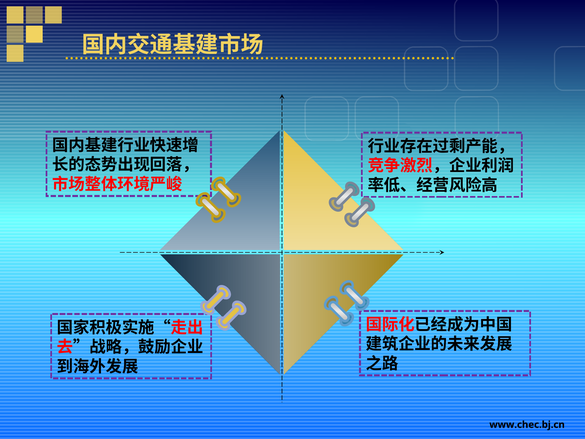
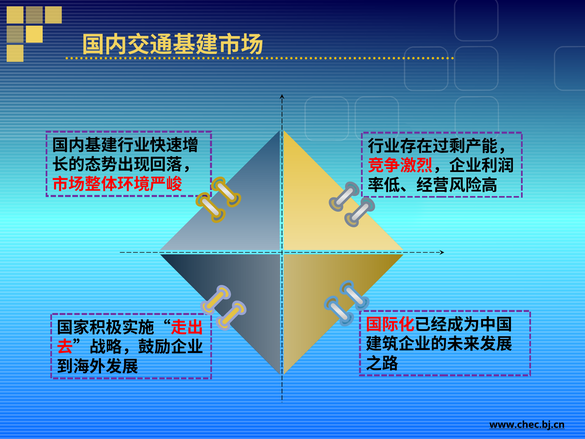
www.chec.bj.cn underline: none -> present
